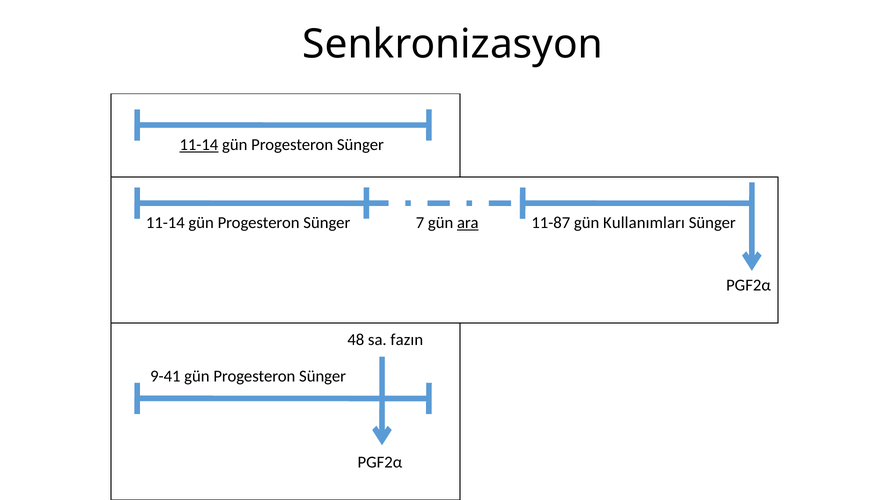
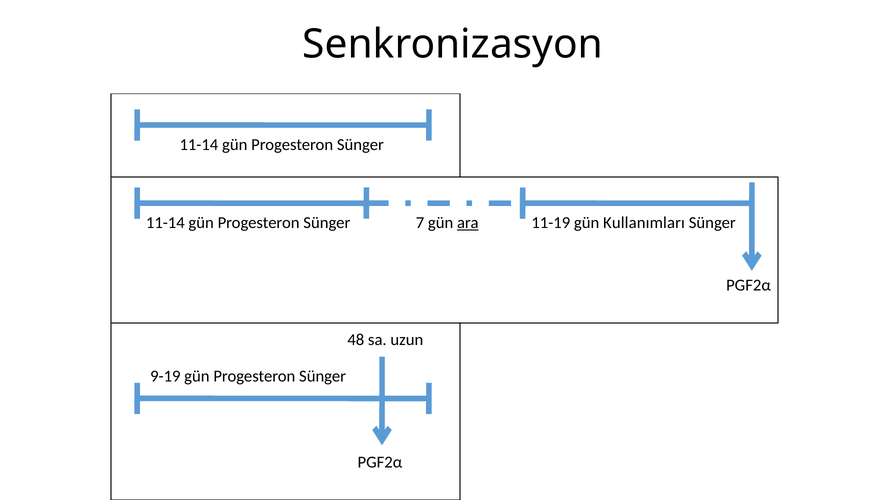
11-14 at (199, 145) underline: present -> none
11-87: 11-87 -> 11-19
fazın: fazın -> uzun
9-41: 9-41 -> 9-19
